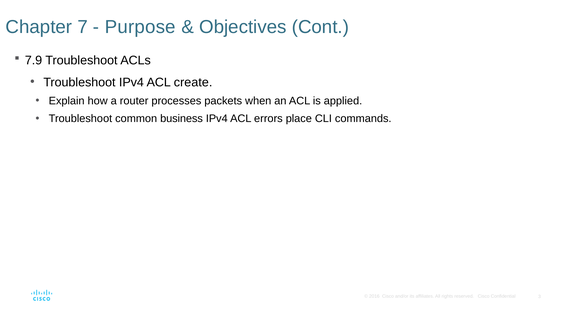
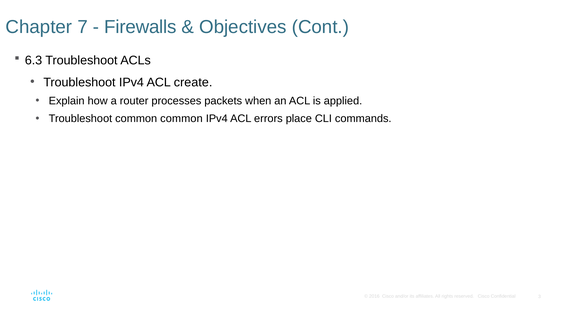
Purpose: Purpose -> Firewalls
7.9: 7.9 -> 6.3
common business: business -> common
